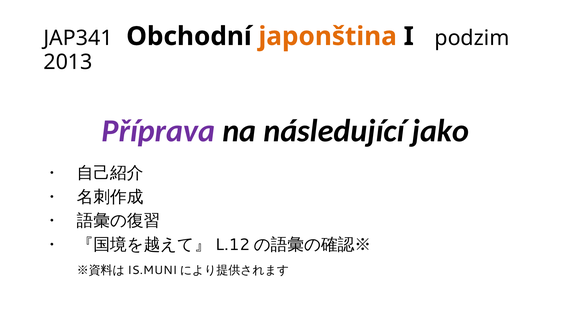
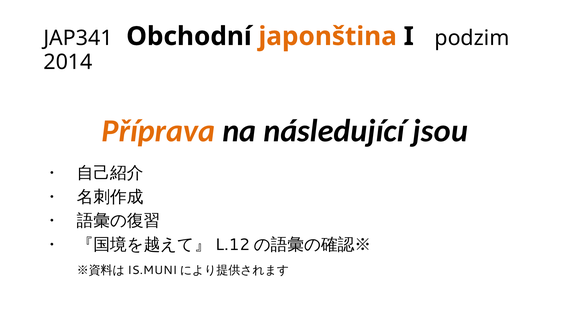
2013: 2013 -> 2014
Příprava colour: purple -> orange
jako: jako -> jsou
